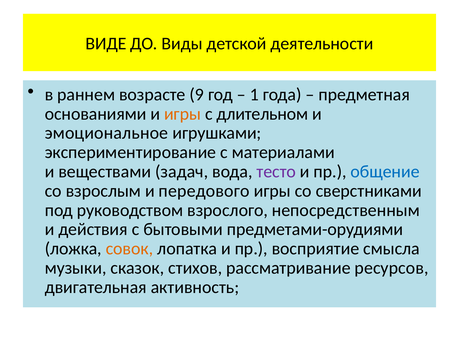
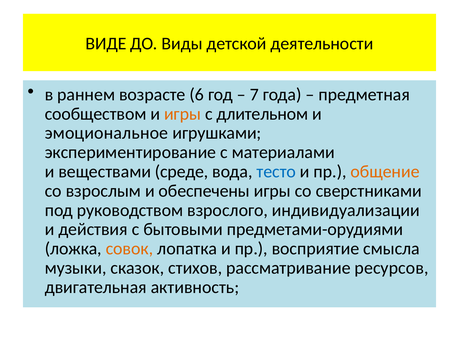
9: 9 -> 6
1: 1 -> 7
основаниями: основаниями -> сообществом
задач: задач -> среде
тесто colour: purple -> blue
общение colour: blue -> orange
передового: передового -> обеспечены
непосредственным: непосредственным -> индивидуализации
